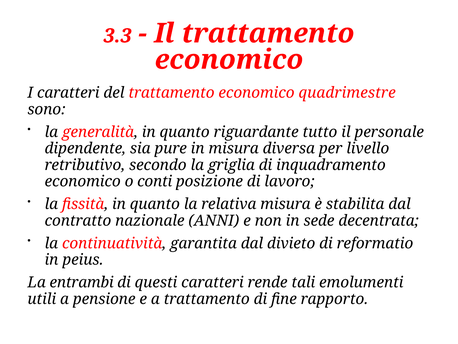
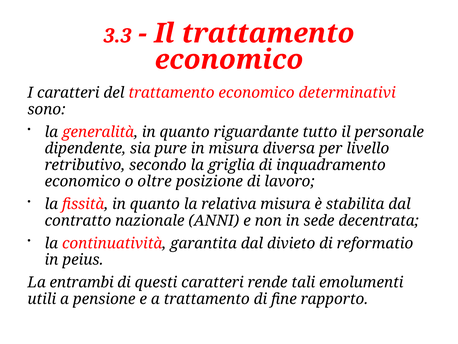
quadrimestre: quadrimestre -> determinativi
conti: conti -> oltre
